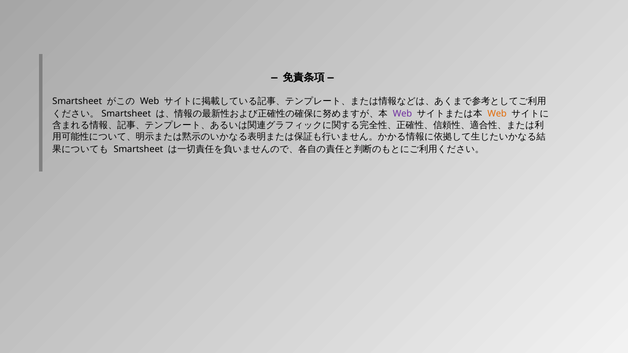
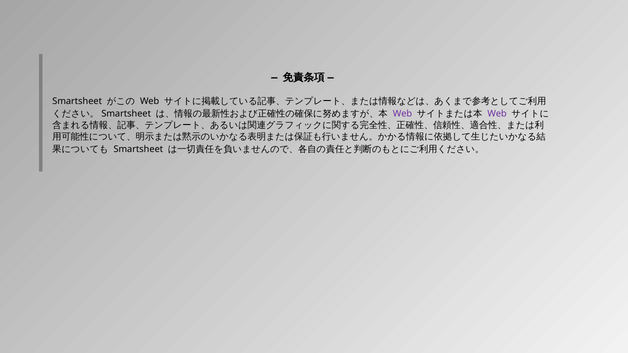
Web at (497, 114) colour: orange -> purple
